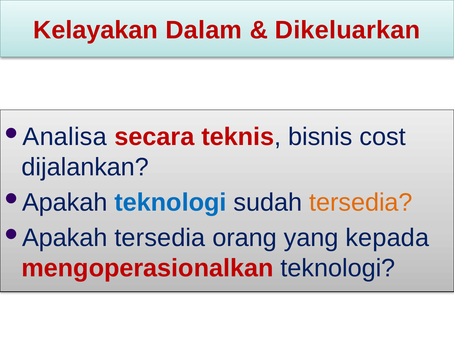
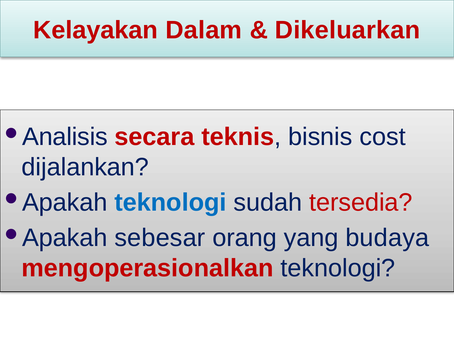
Analisa: Analisa -> Analisis
tersedia at (361, 202) colour: orange -> red
Apakah tersedia: tersedia -> sebesar
kepada: kepada -> budaya
